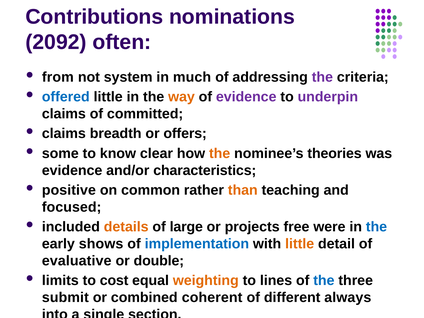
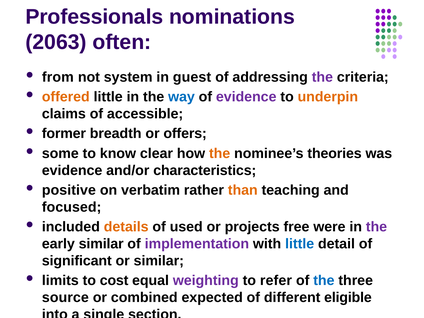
Contributions: Contributions -> Professionals
2092: 2092 -> 2063
much: much -> guest
offered colour: blue -> orange
way colour: orange -> blue
underpin colour: purple -> orange
committed: committed -> accessible
claims at (64, 134): claims -> former
common: common -> verbatim
large: large -> used
the at (377, 227) colour: blue -> purple
early shows: shows -> similar
implementation colour: blue -> purple
little at (300, 244) colour: orange -> blue
evaluative: evaluative -> significant
or double: double -> similar
weighting colour: orange -> purple
lines: lines -> refer
submit: submit -> source
coherent: coherent -> expected
always: always -> eligible
